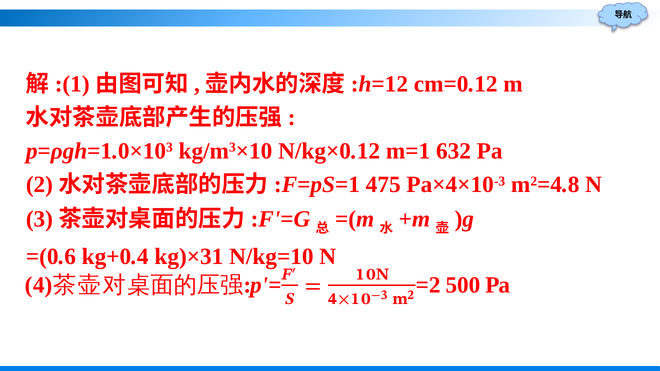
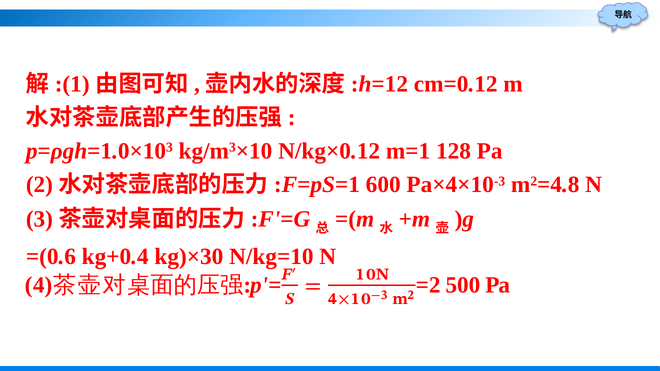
632: 632 -> 128
475: 475 -> 600
kg)×31: kg)×31 -> kg)×30
